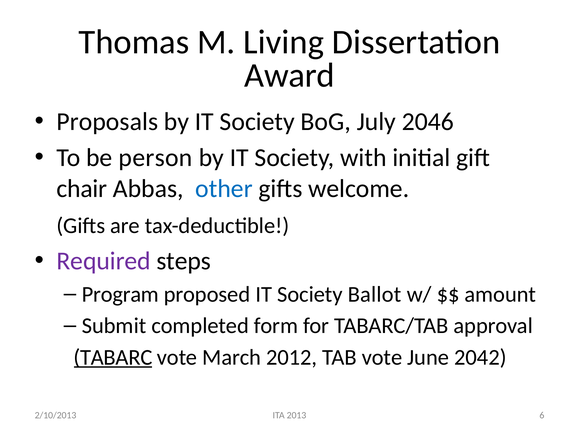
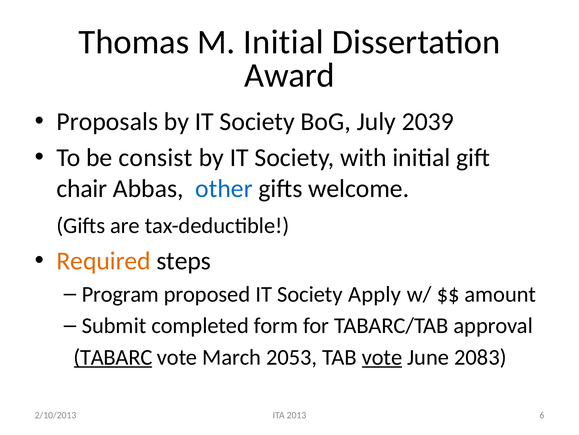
M Living: Living -> Initial
2046: 2046 -> 2039
person: person -> consist
Required colour: purple -> orange
Ballot: Ballot -> Apply
2012: 2012 -> 2053
vote at (382, 357) underline: none -> present
2042: 2042 -> 2083
